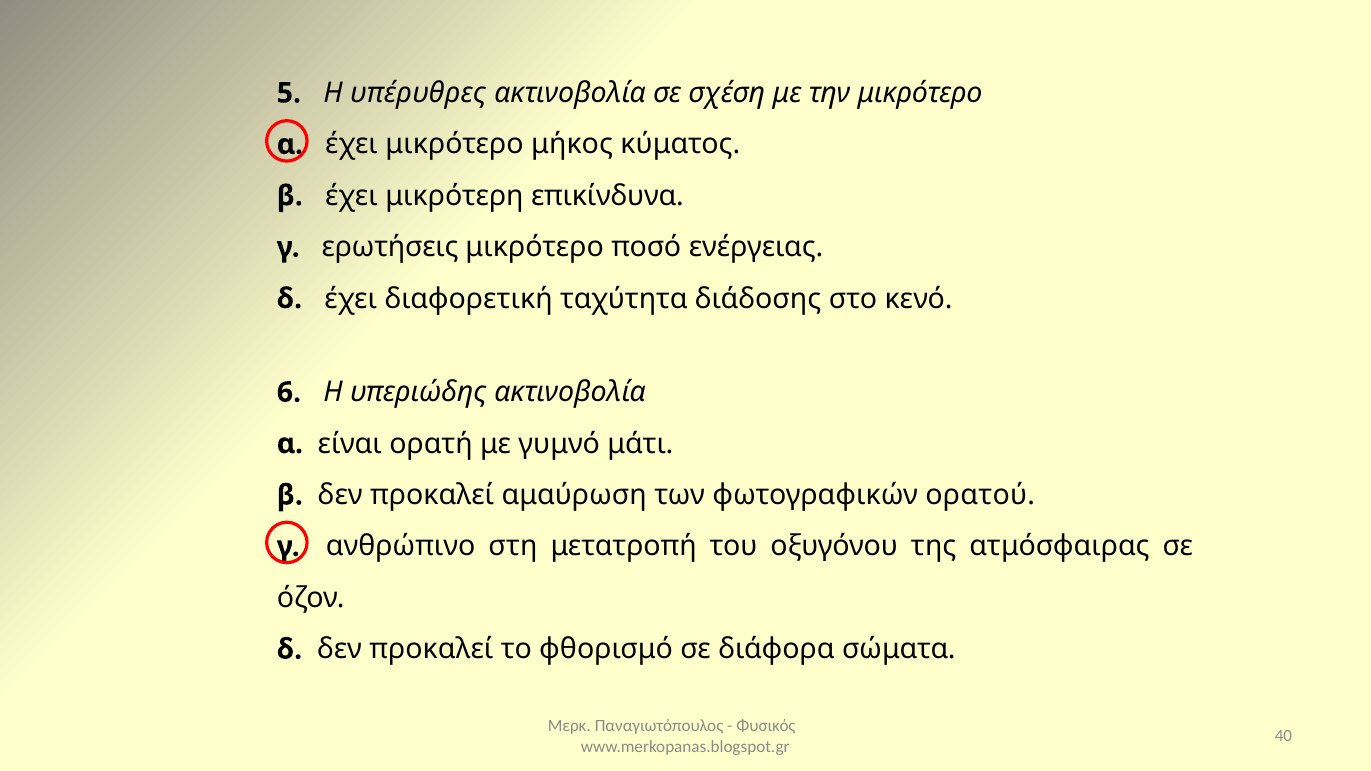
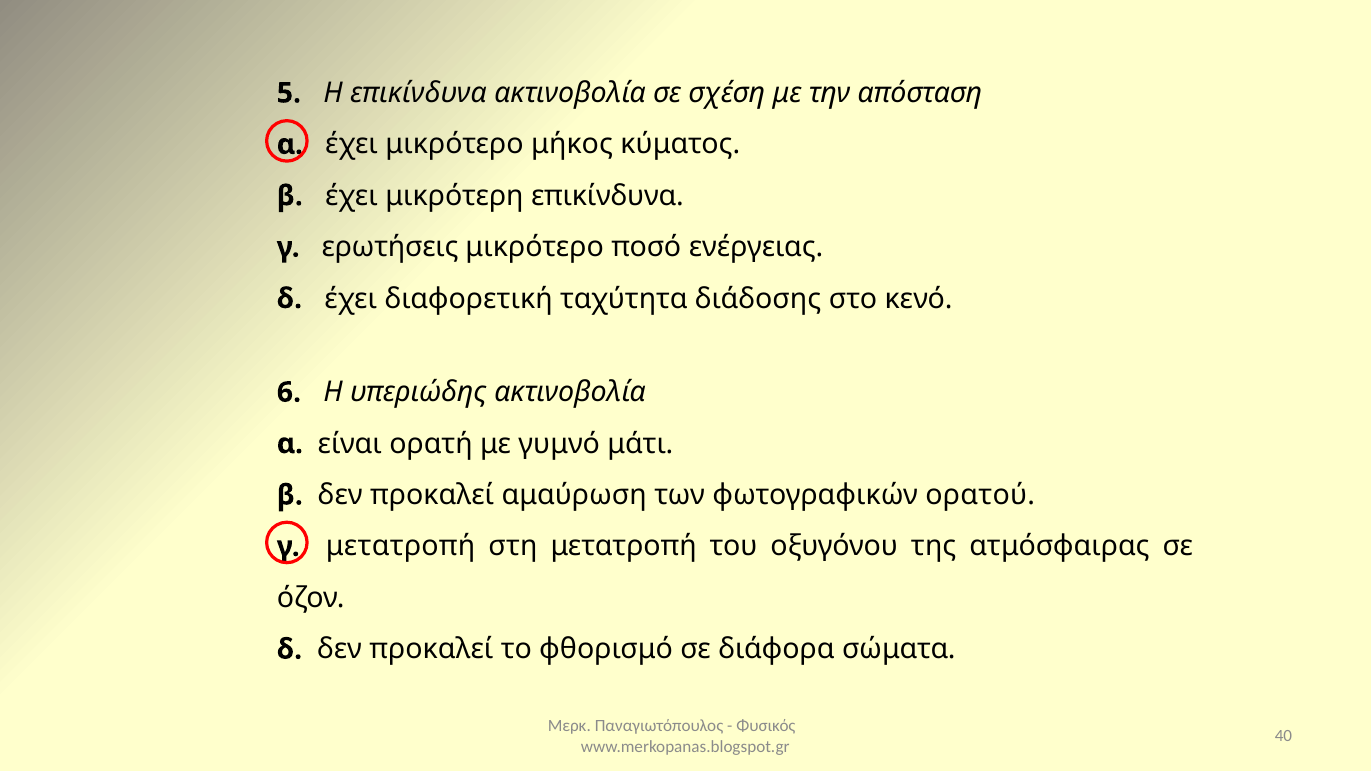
Η υπέρυθρες: υπέρυθρες -> επικίνδυνα
την μικρότερο: μικρότερο -> απόσταση
γ ανθρώπινο: ανθρώπινο -> μετατροπή
